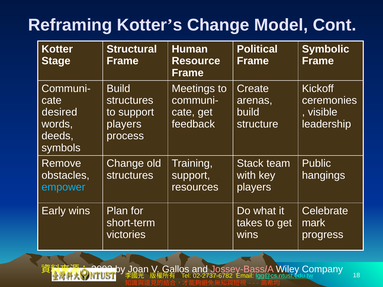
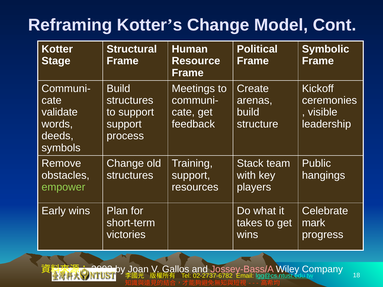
desired: desired -> validate
players at (124, 124): players -> support
empower colour: light blue -> light green
